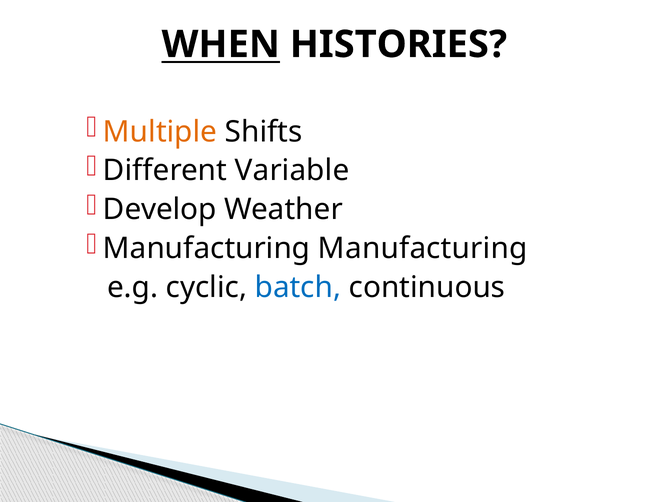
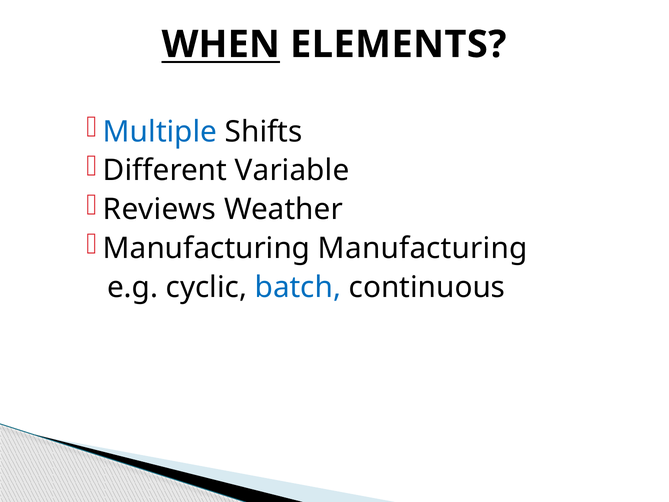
HISTORIES: HISTORIES -> ELEMENTS
Multiple colour: orange -> blue
Develop: Develop -> Reviews
